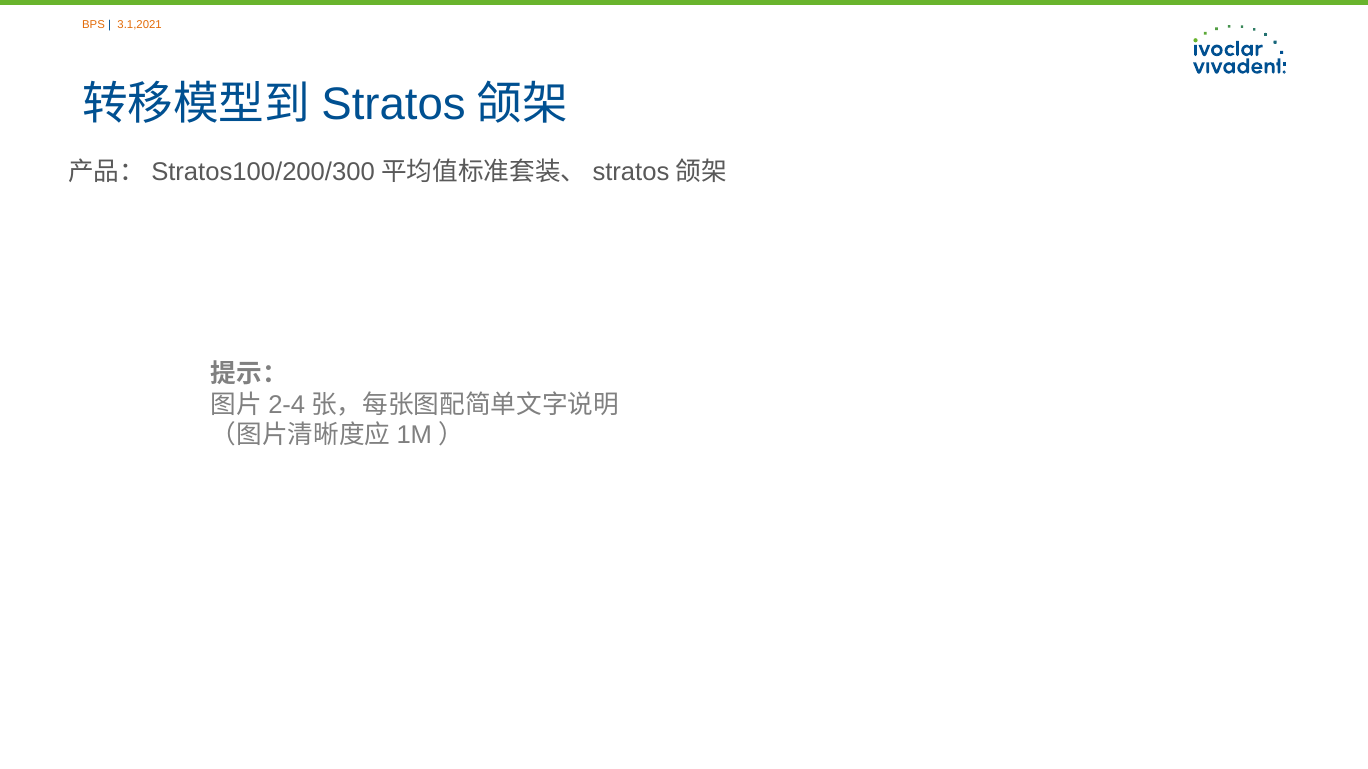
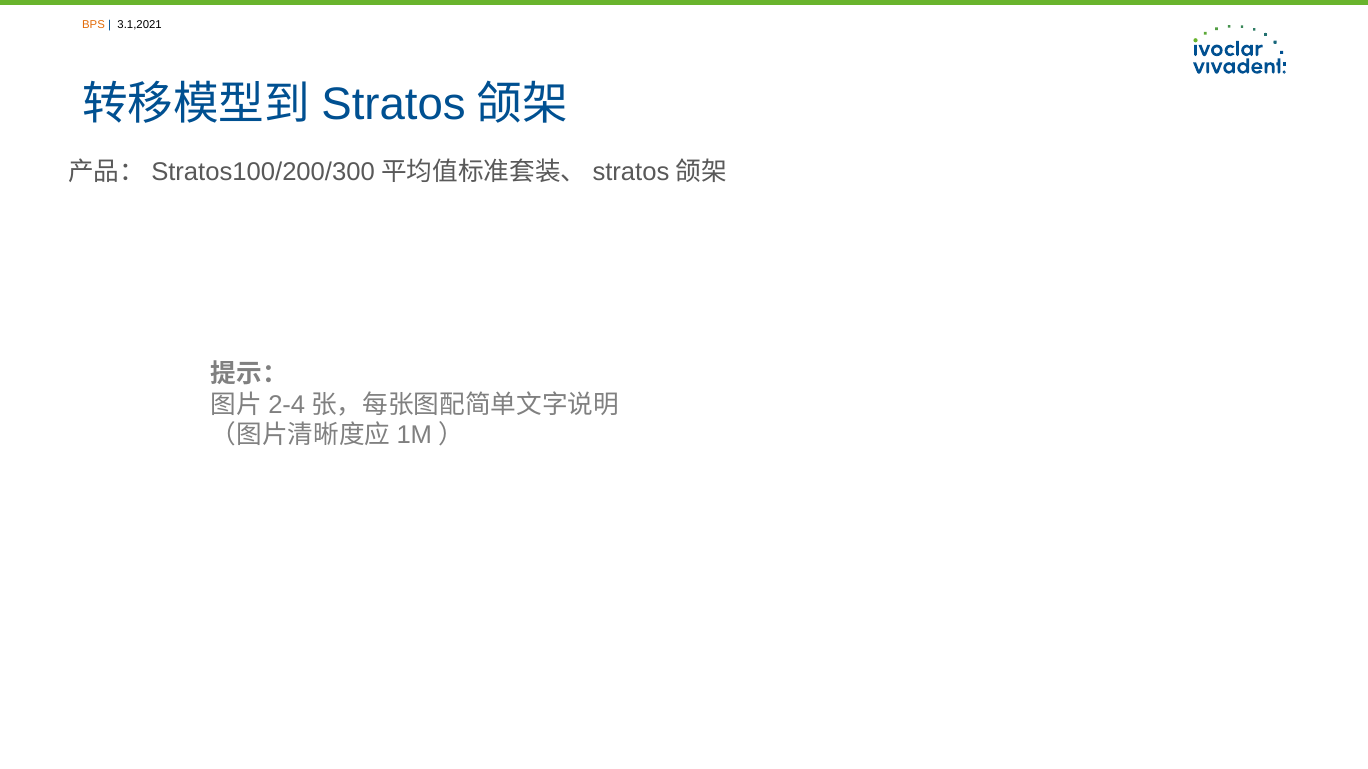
3.1,2021 colour: orange -> black
